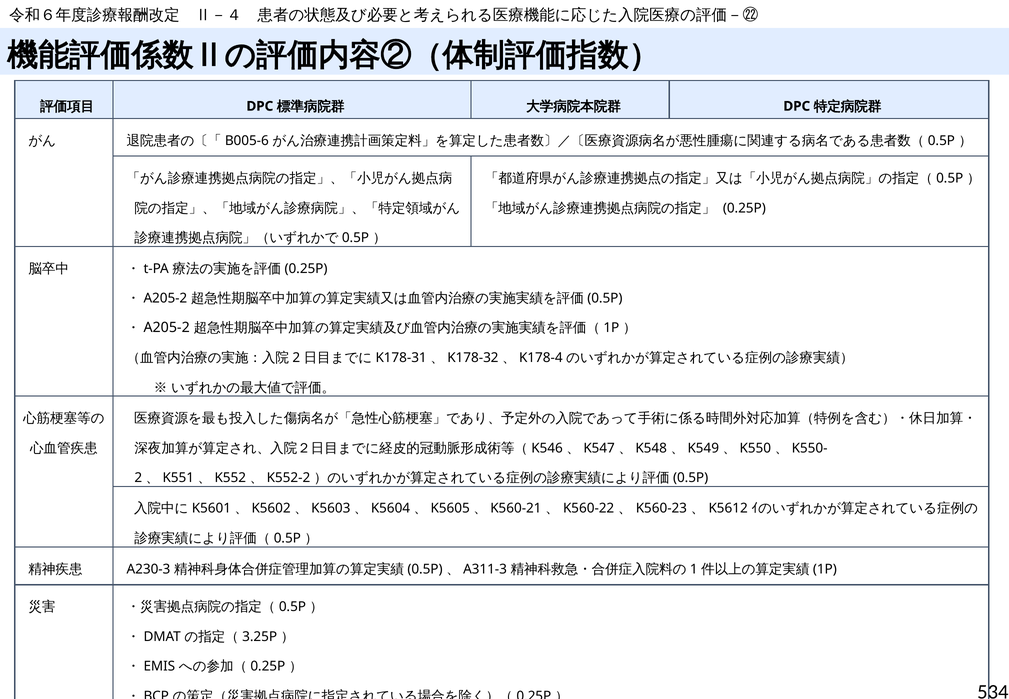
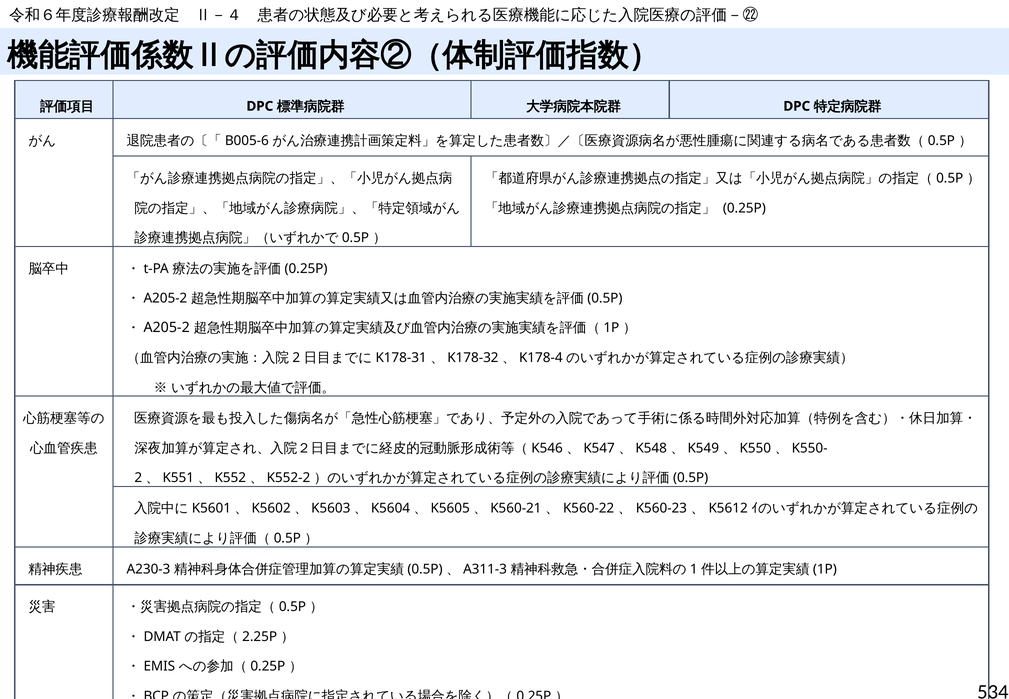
3.25P: 3.25P -> 2.25P
